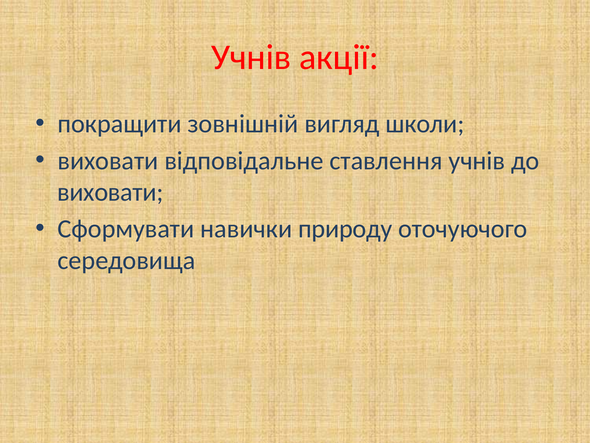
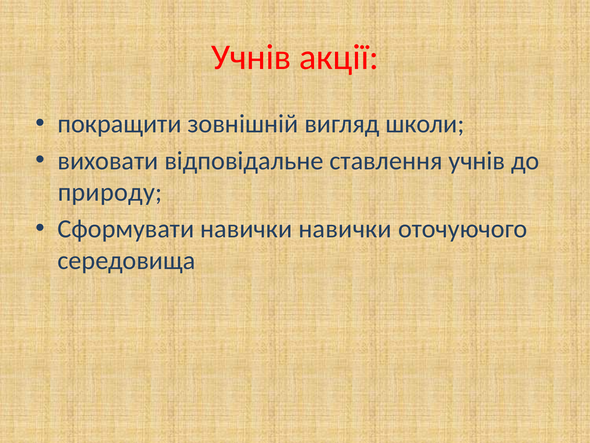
виховати at (110, 192): виховати -> природу
навички природу: природу -> навички
